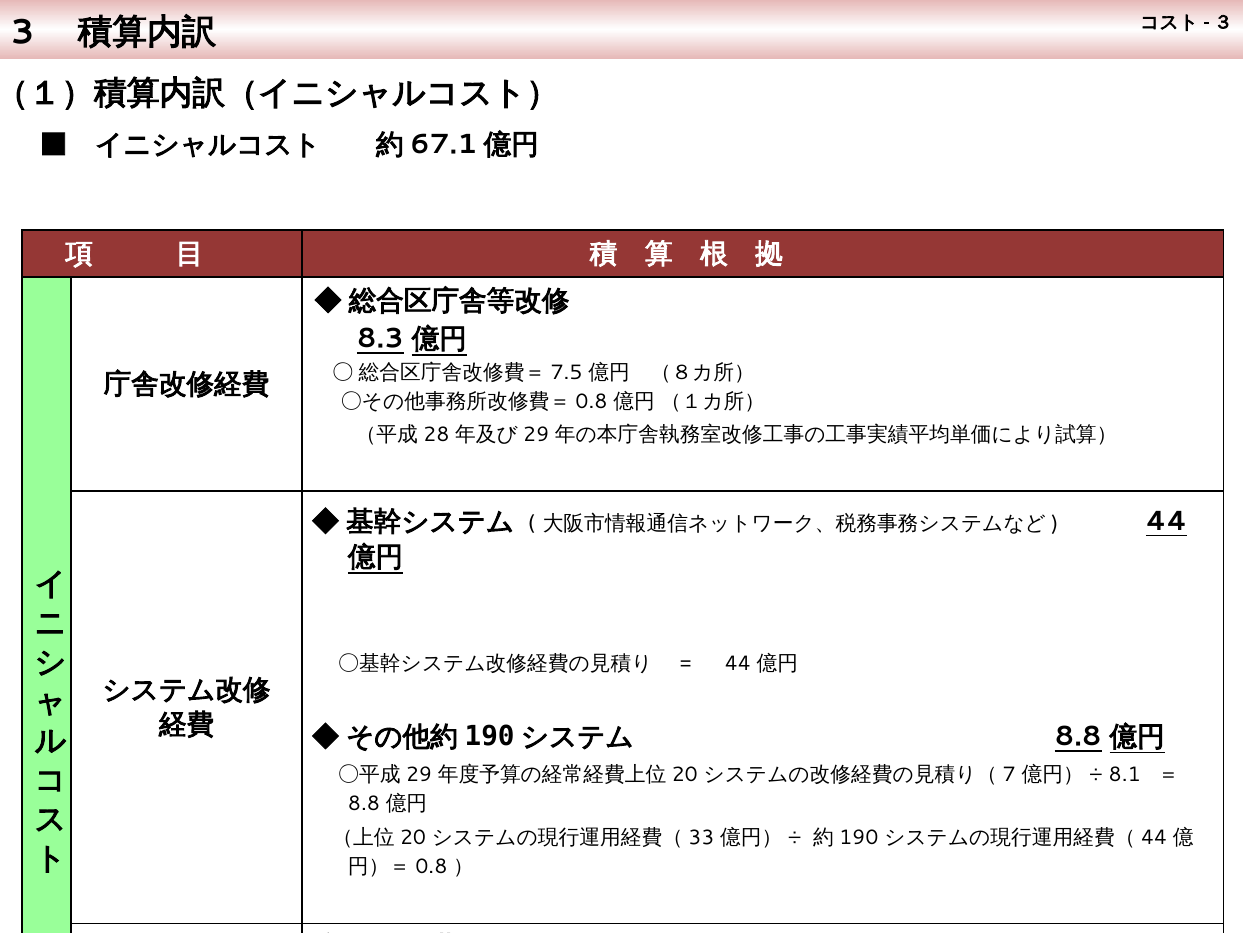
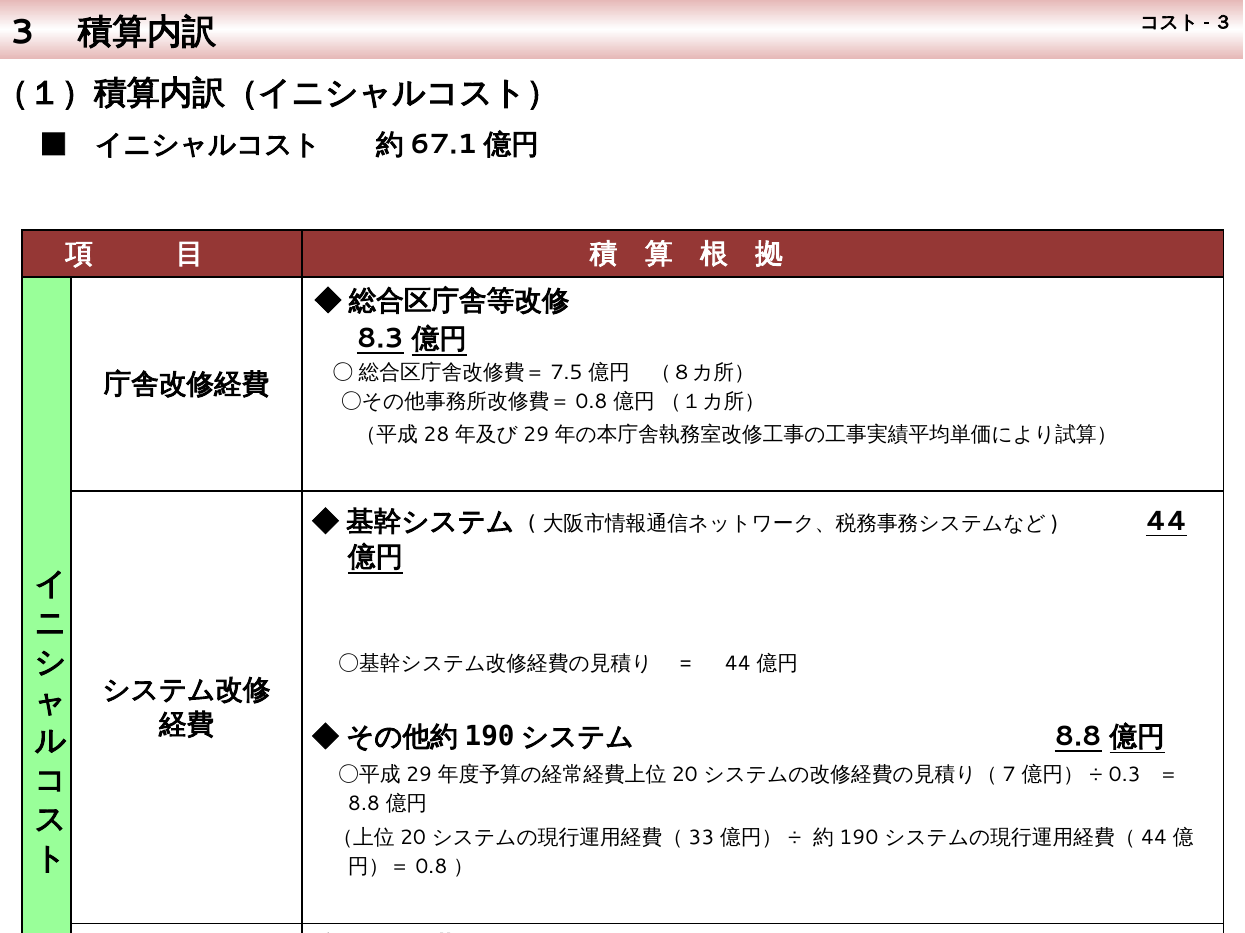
8.1: 8.1 -> 0.3
